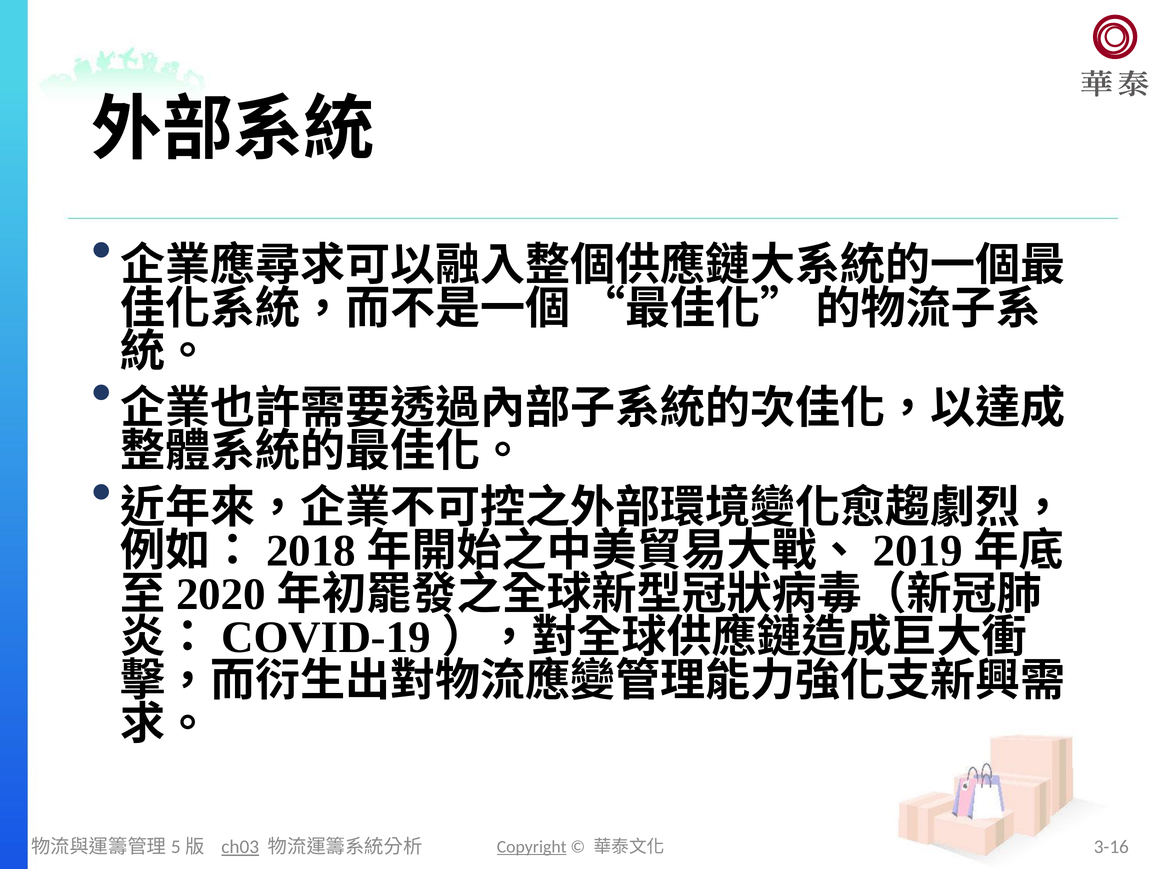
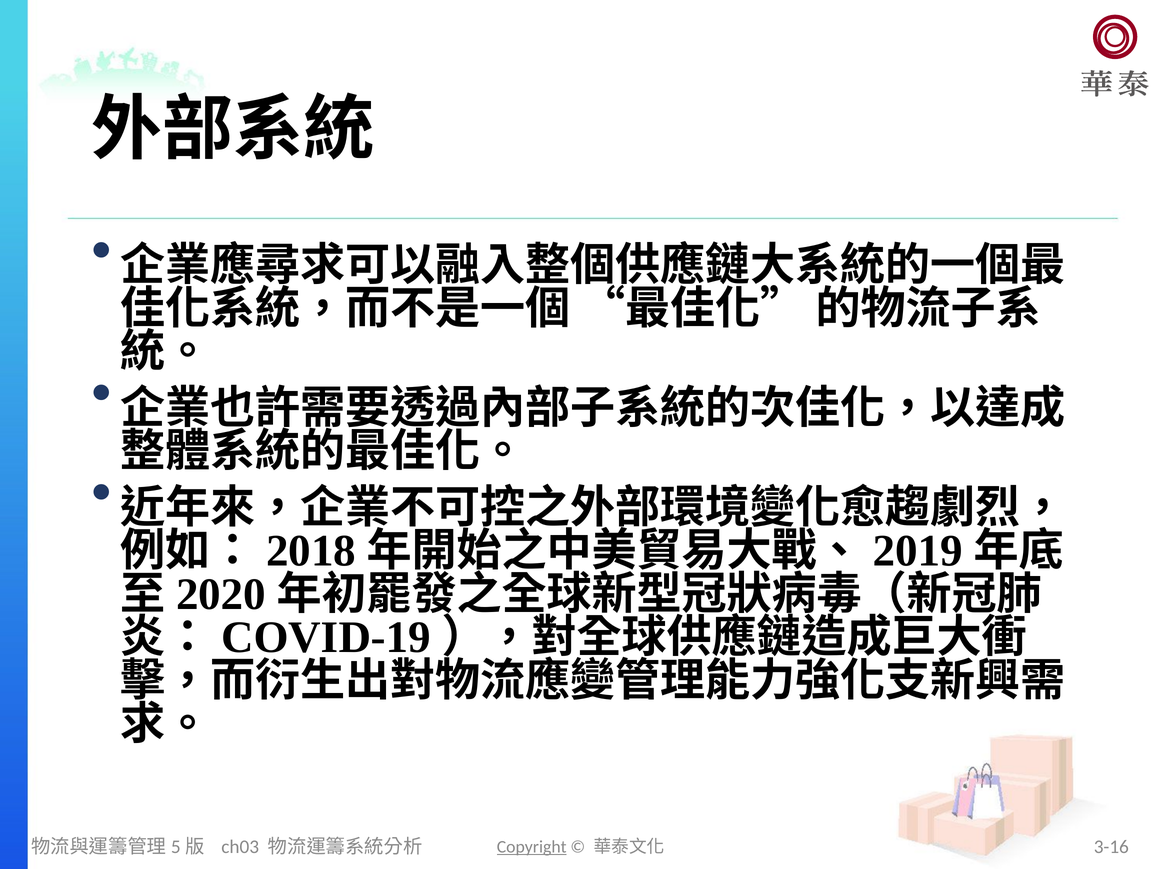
ch03 underline: present -> none
